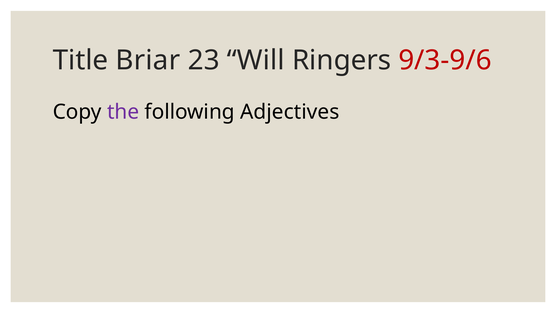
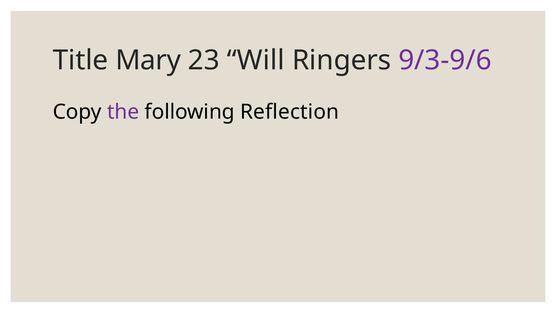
Briar: Briar -> Mary
9/3-9/6 colour: red -> purple
Adjectives: Adjectives -> Reflection
